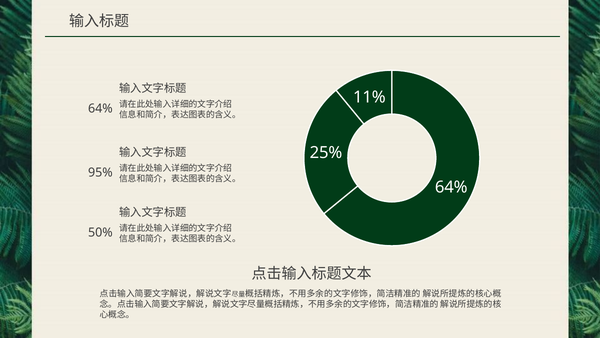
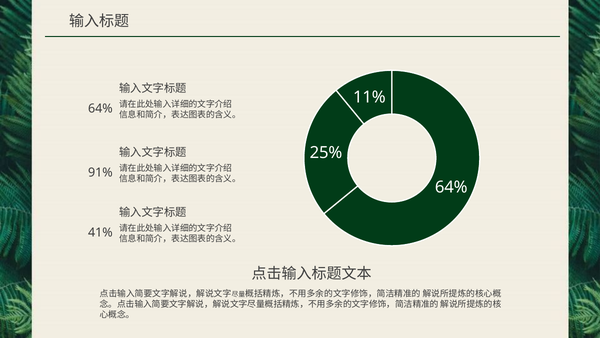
95%: 95% -> 91%
50%: 50% -> 41%
